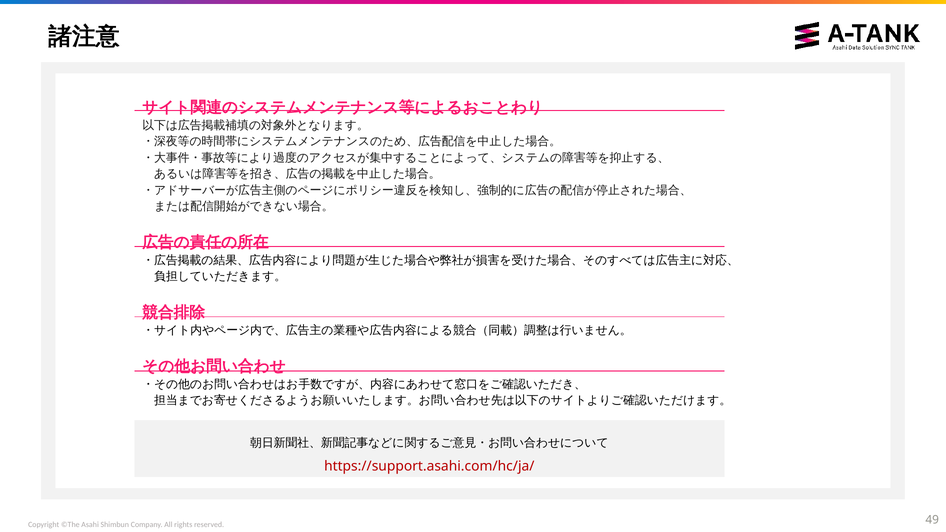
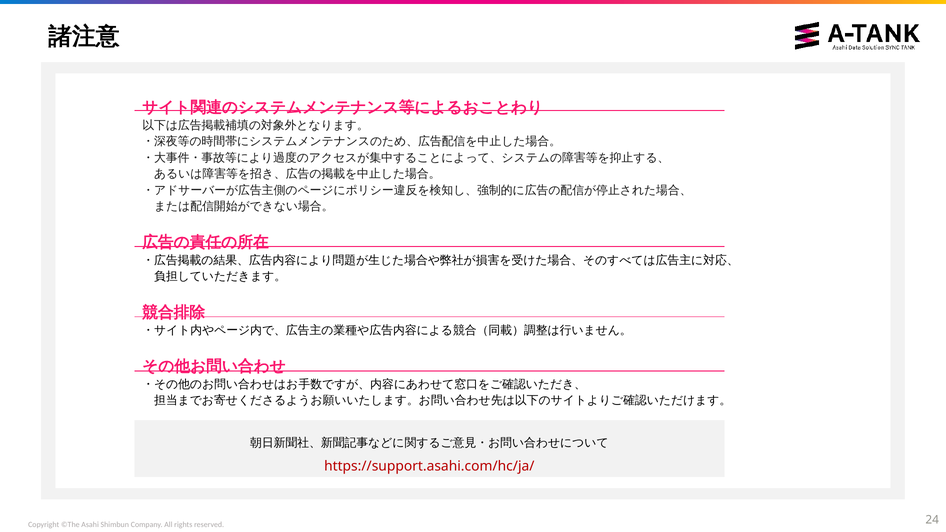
49: 49 -> 24
